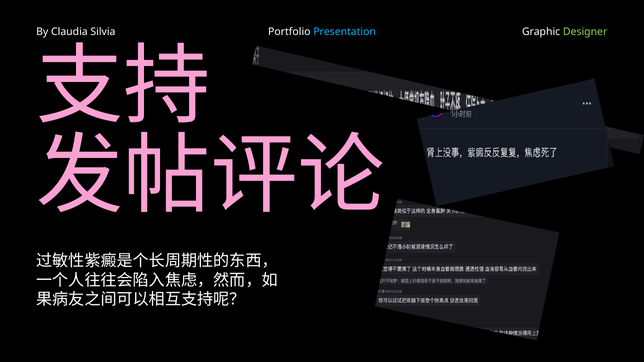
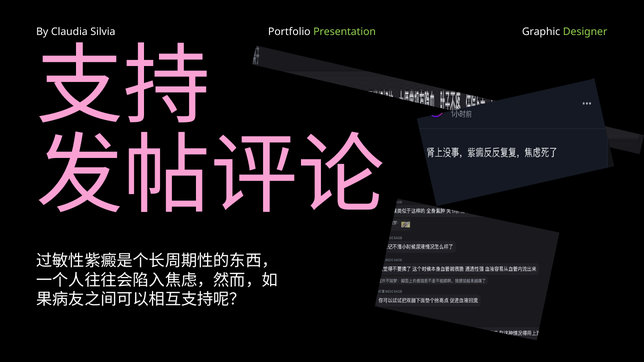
Presentation colour: light blue -> light green
